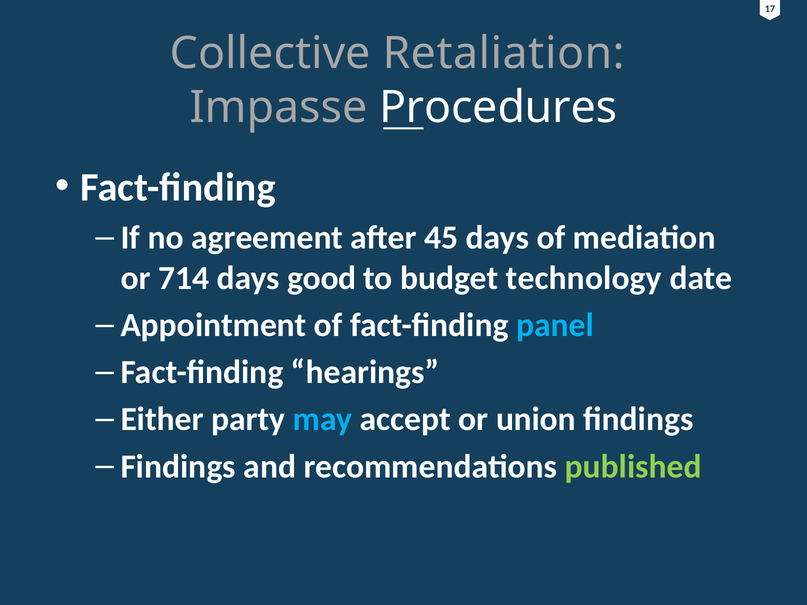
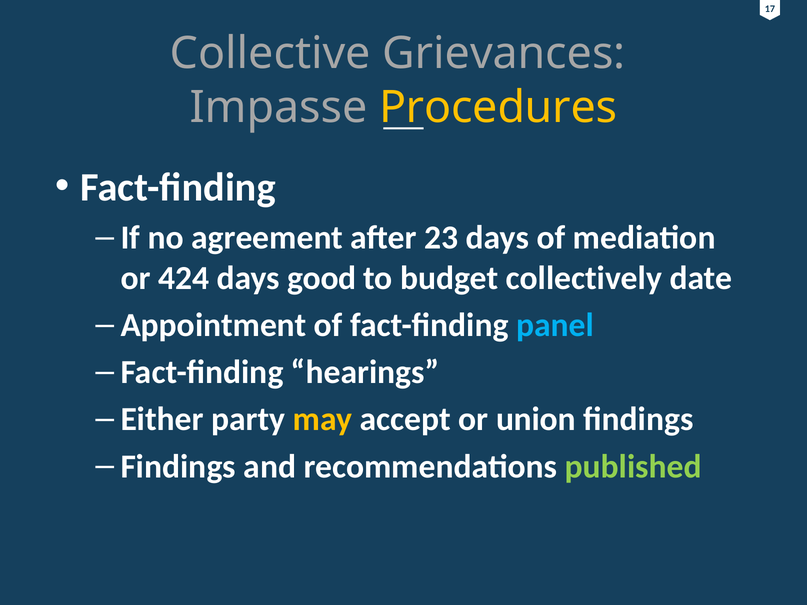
Retaliation: Retaliation -> Grievances
Procedures colour: white -> yellow
45: 45 -> 23
714: 714 -> 424
technology: technology -> collectively
may colour: light blue -> yellow
